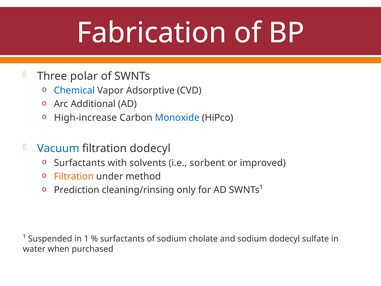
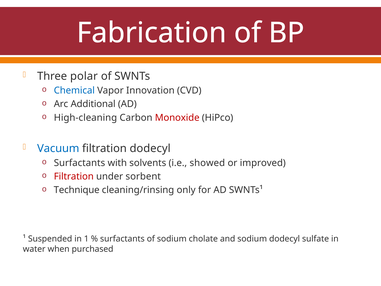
Adsorptive: Adsorptive -> Innovation
High-increase: High-increase -> High-cleaning
Monoxide colour: blue -> red
sorbent: sorbent -> showed
Filtration at (74, 176) colour: orange -> red
method: method -> sorbent
Prediction: Prediction -> Technique
